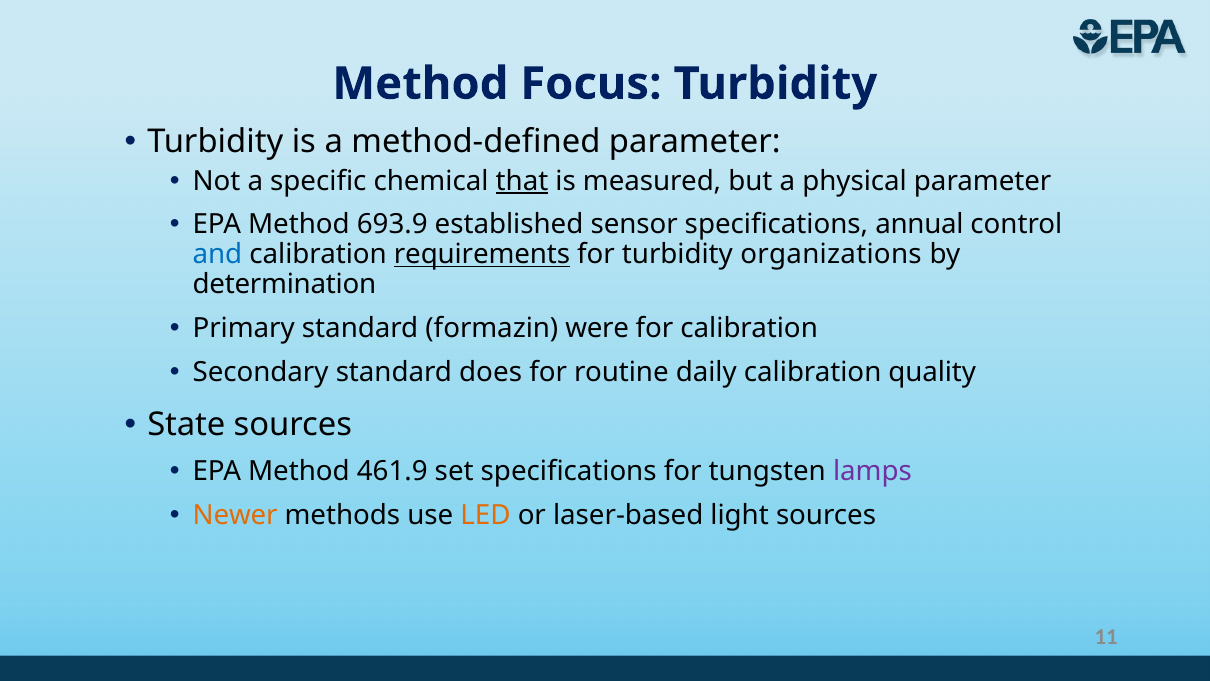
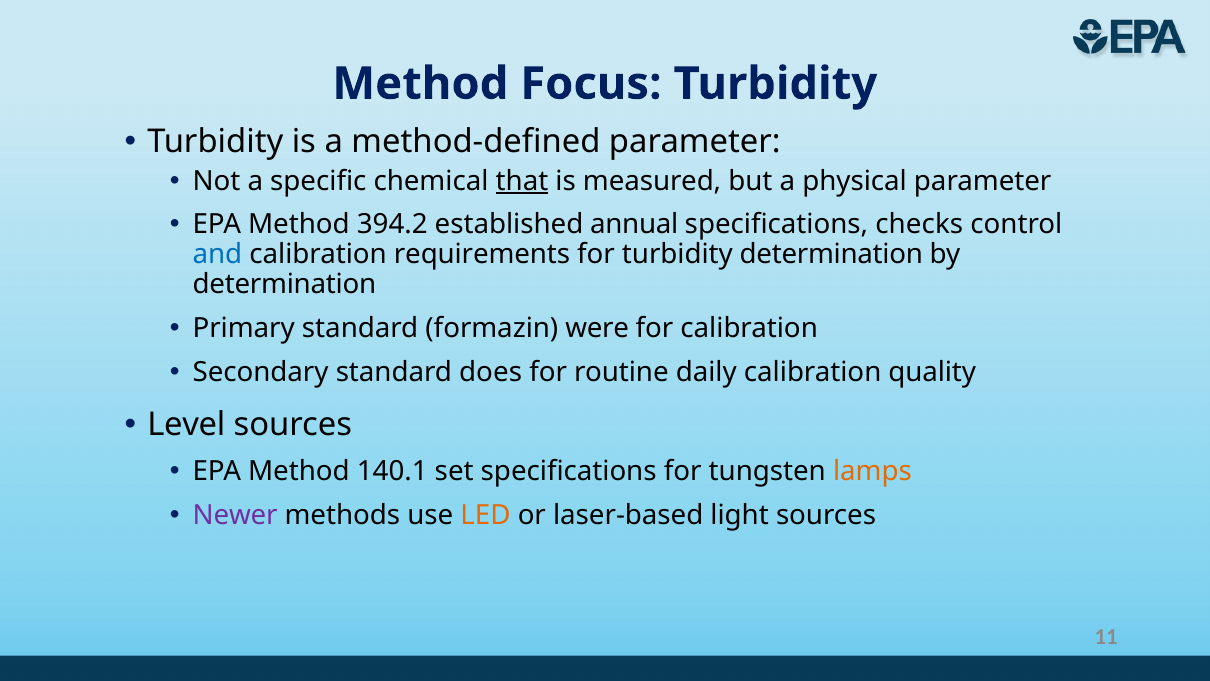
693.9: 693.9 -> 394.2
sensor: sensor -> annual
annual: annual -> checks
requirements underline: present -> none
turbidity organizations: organizations -> determination
State: State -> Level
461.9: 461.9 -> 140.1
lamps colour: purple -> orange
Newer colour: orange -> purple
